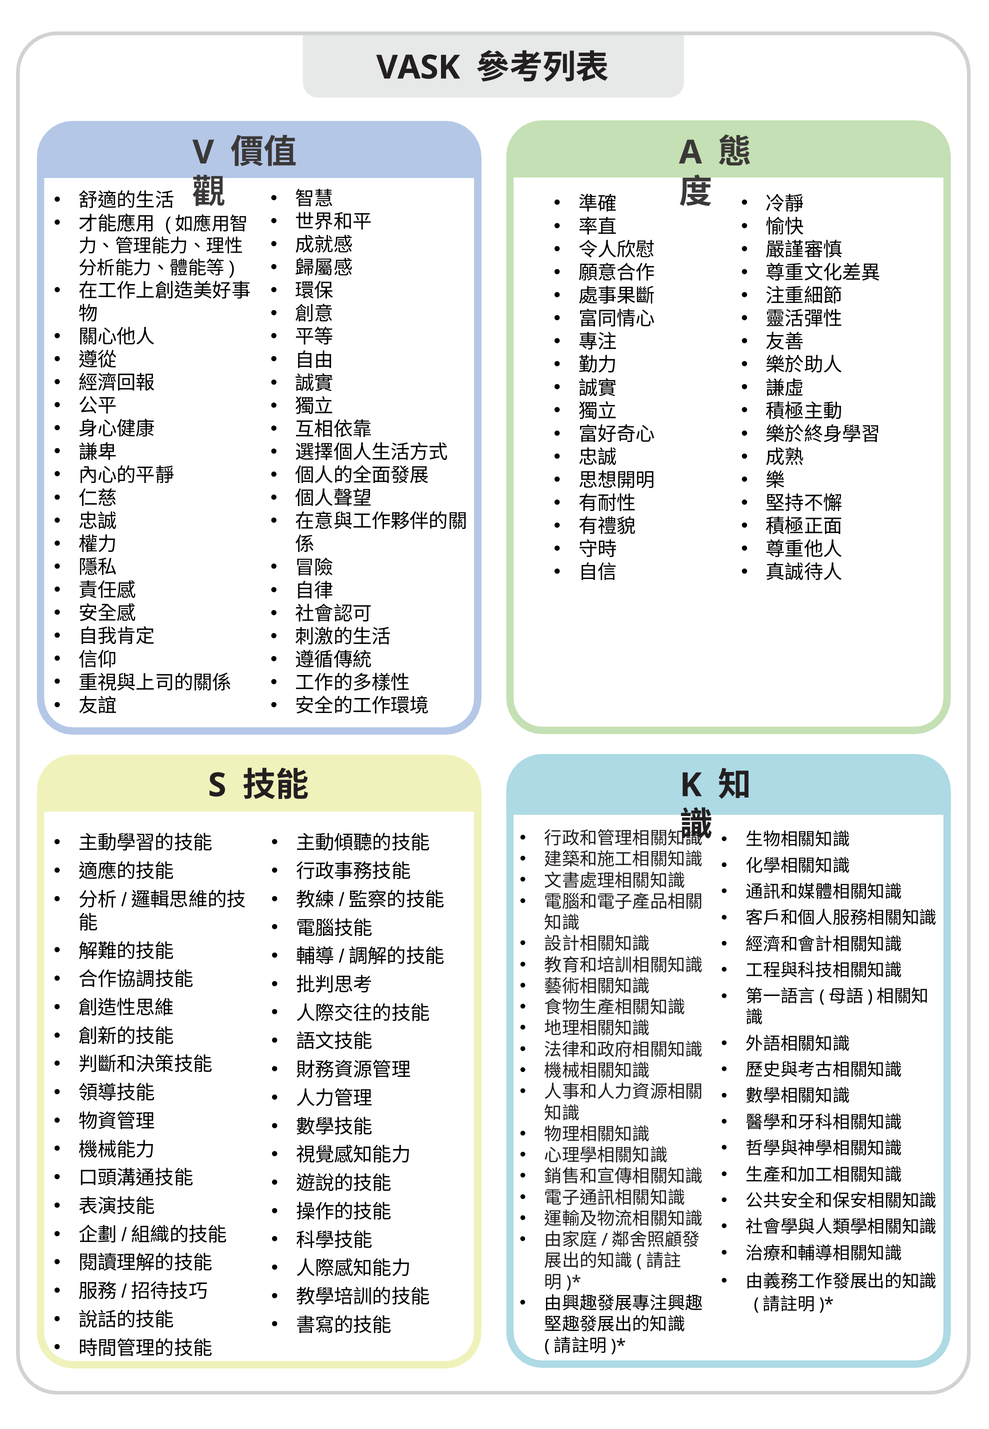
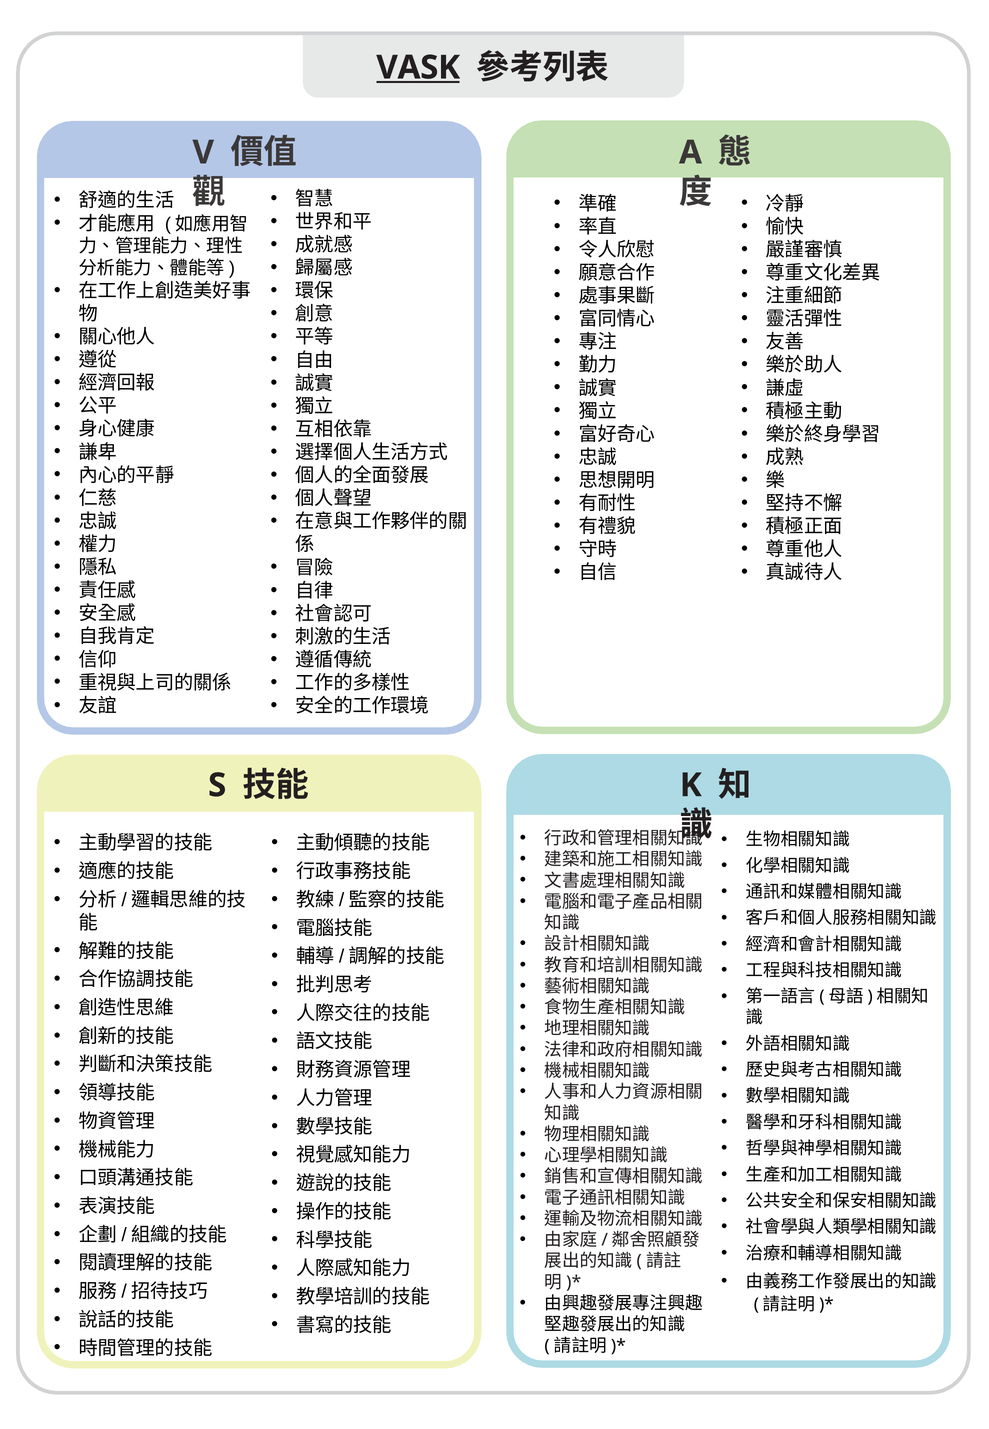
VASK underline: none -> present
